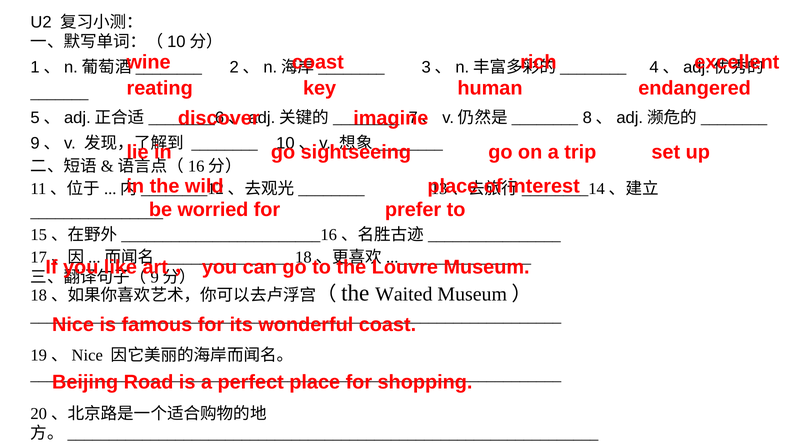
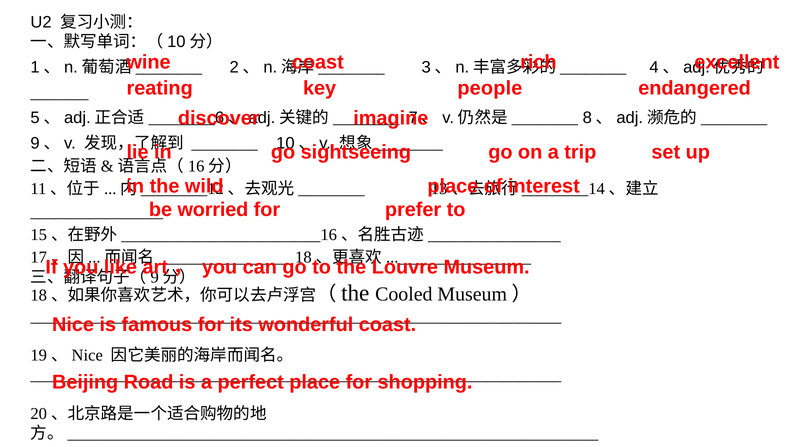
human: human -> people
Waited: Waited -> Cooled
